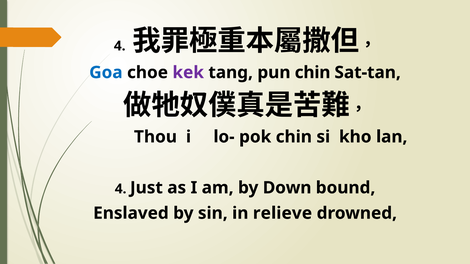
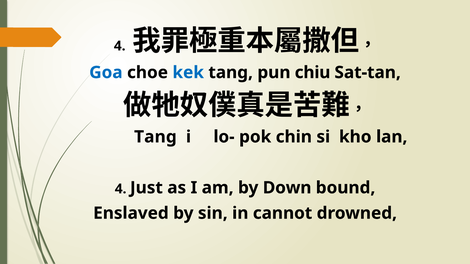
kek colour: purple -> blue
pun chin: chin -> chiu
Thou at (155, 137): Thou -> Tang
relieve: relieve -> cannot
